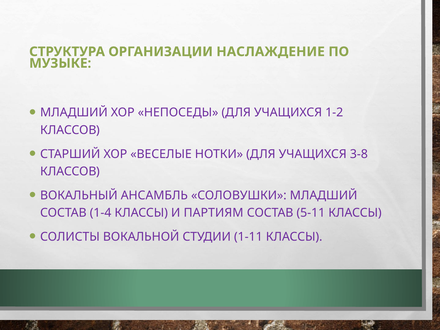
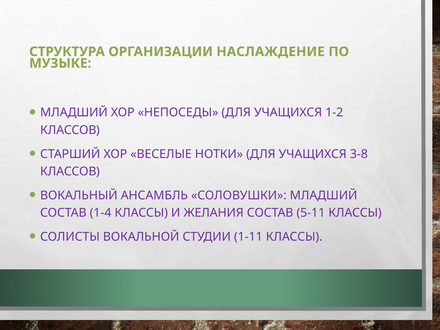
ПАРТИЯМ: ПАРТИЯМ -> ЖЕЛАНИЯ
